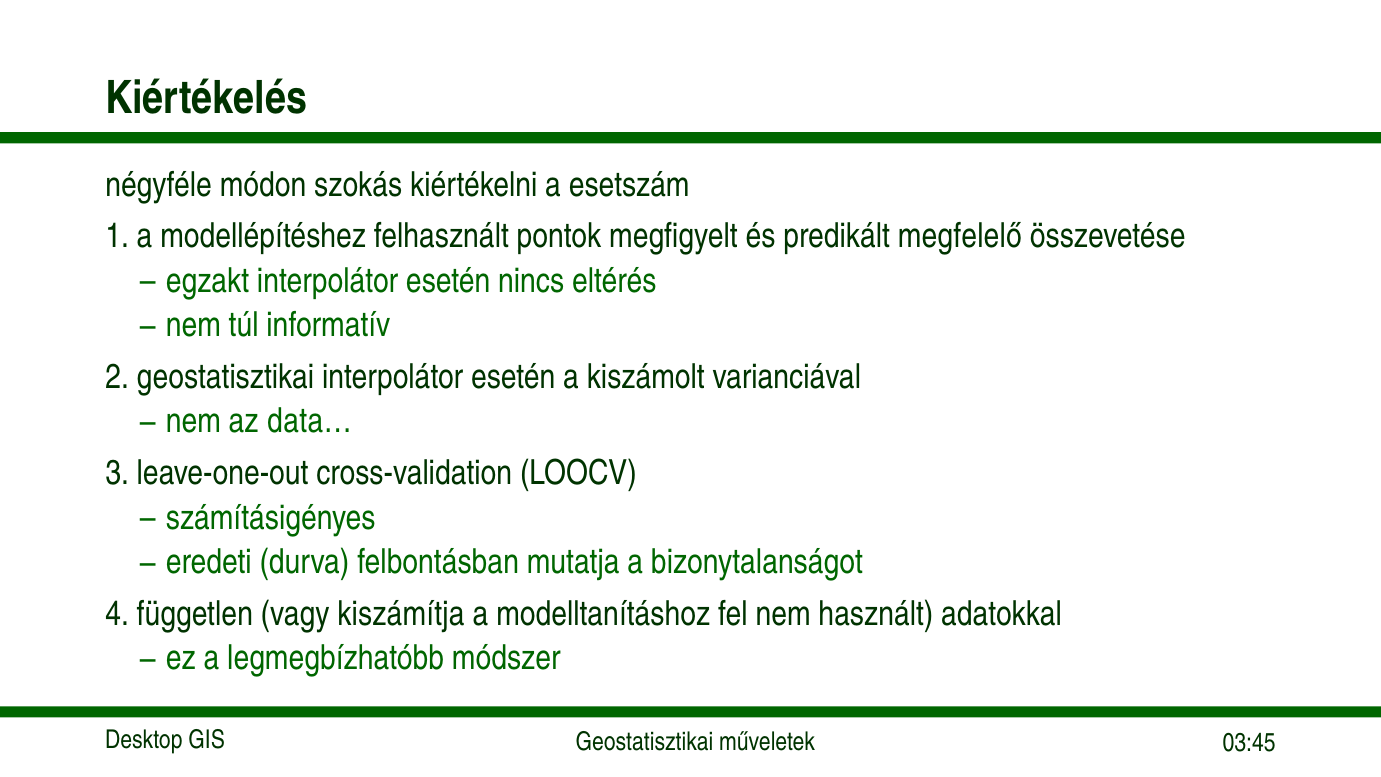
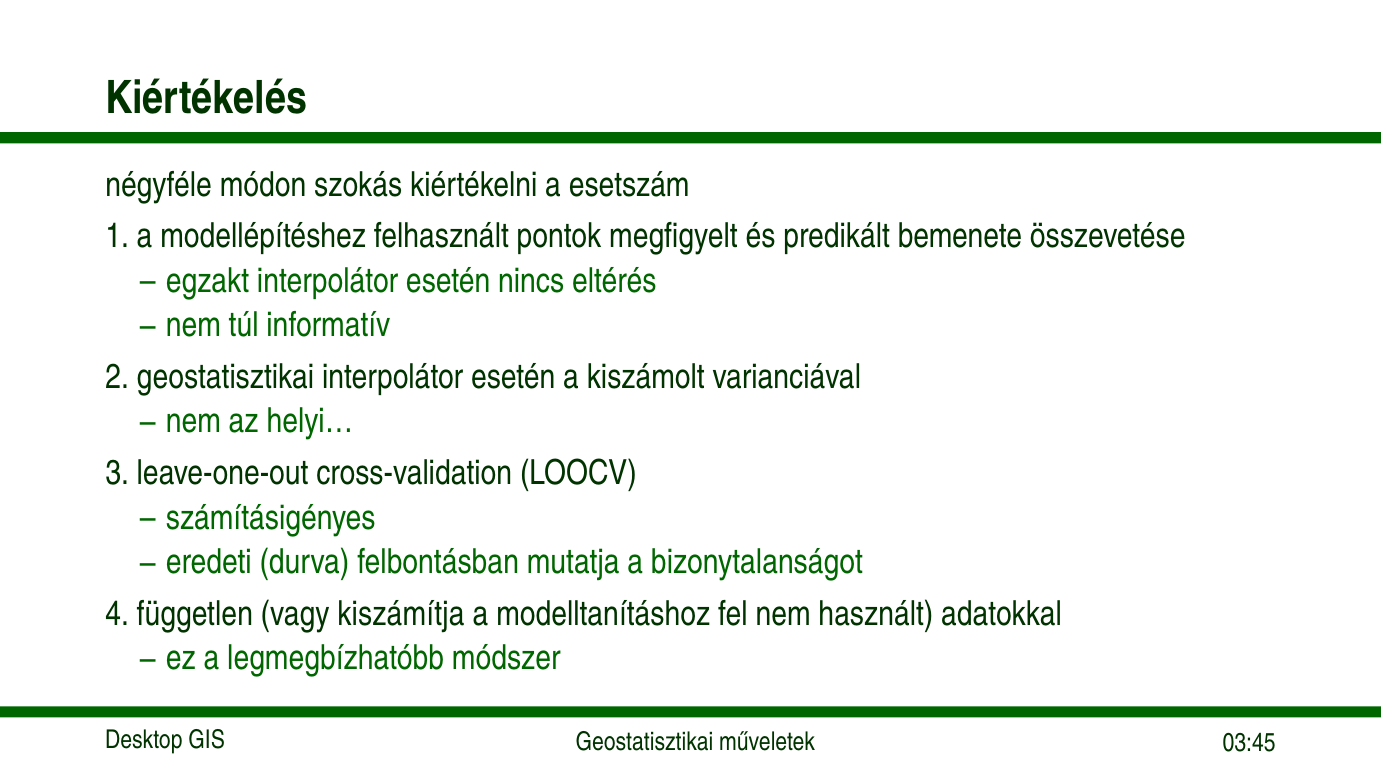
megfelelő: megfelelő -> bemenete
data…: data… -> helyi…
